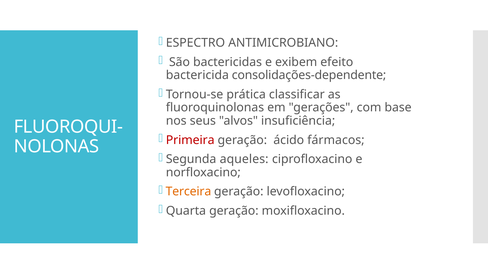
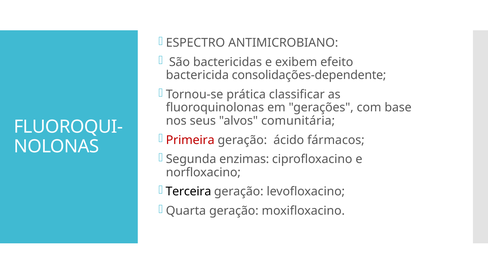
insuficiência: insuficiência -> comunitária
aqueles: aqueles -> enzimas
Terceira colour: orange -> black
